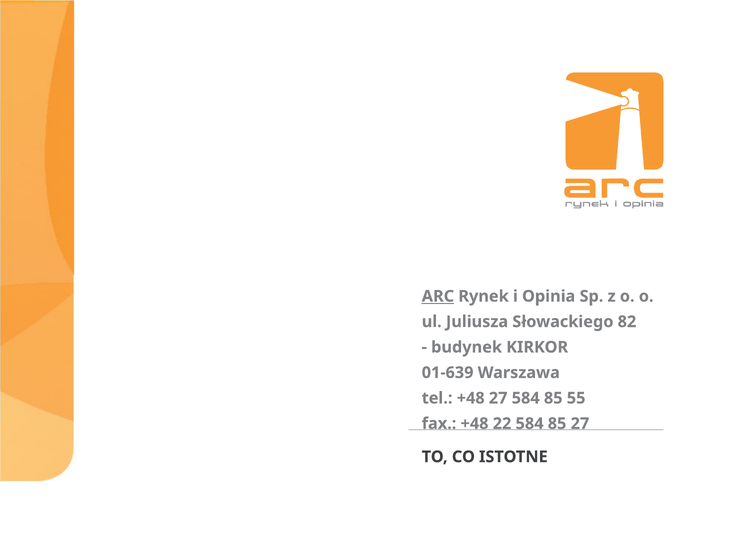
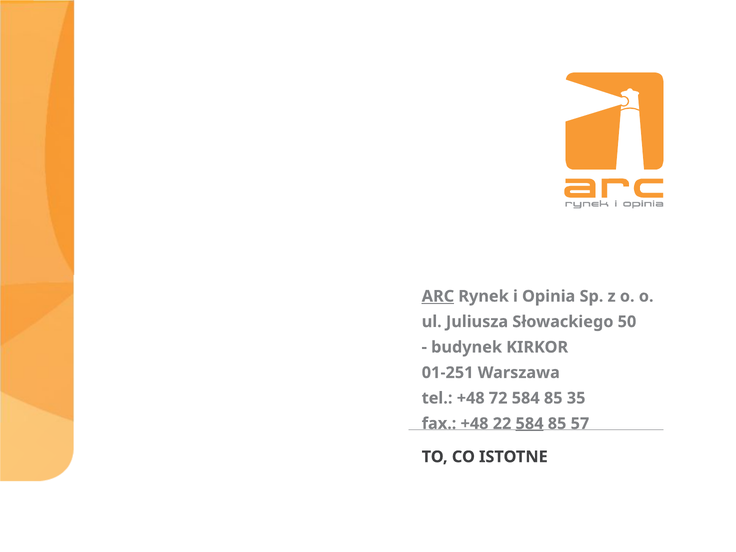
82: 82 -> 50
01-639: 01-639 -> 01-251
+48 27: 27 -> 72
55: 55 -> 35
584 at (530, 424) underline: none -> present
85 27: 27 -> 57
